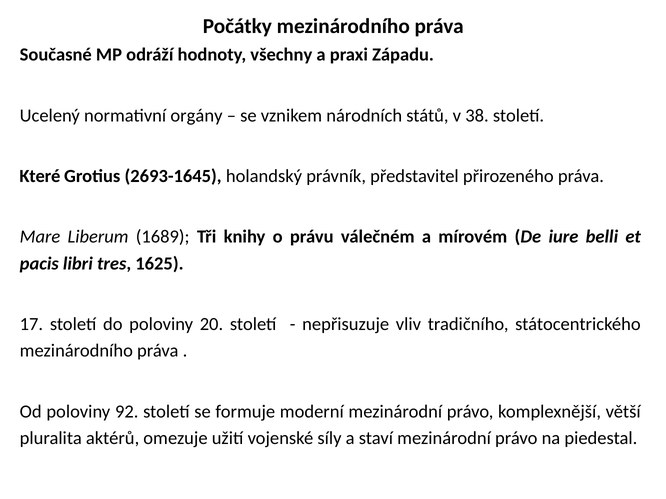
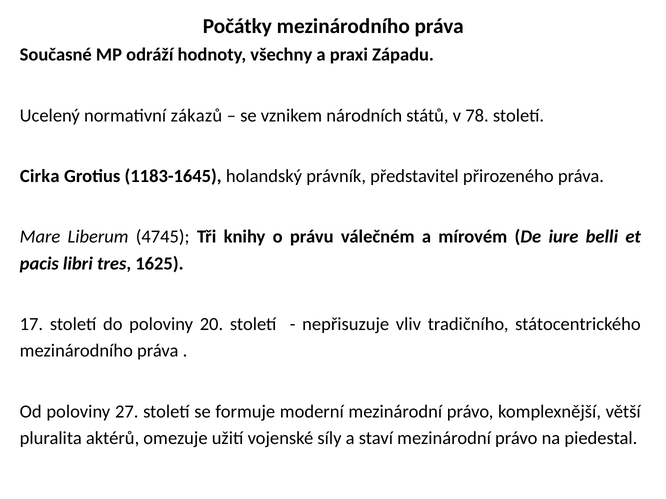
orgány: orgány -> zákazů
38: 38 -> 78
Které: Které -> Cirka
2693-1645: 2693-1645 -> 1183-1645
1689: 1689 -> 4745
92: 92 -> 27
